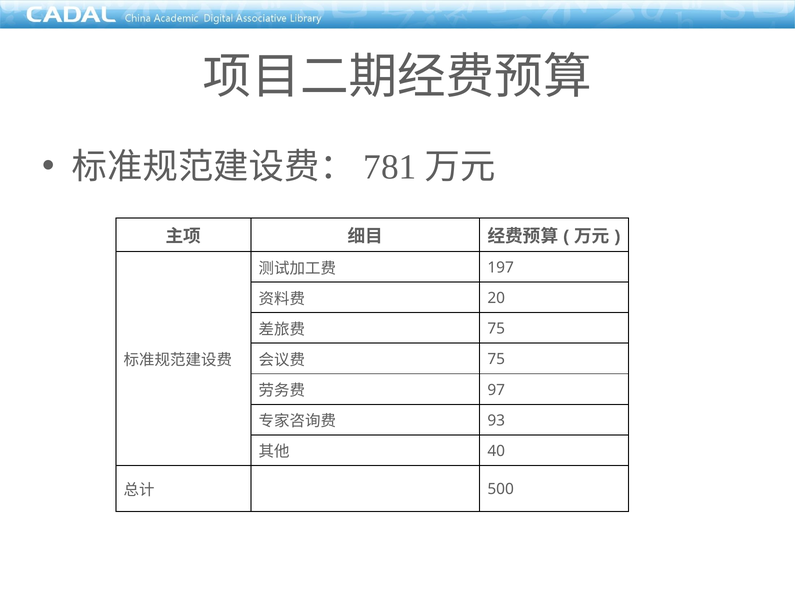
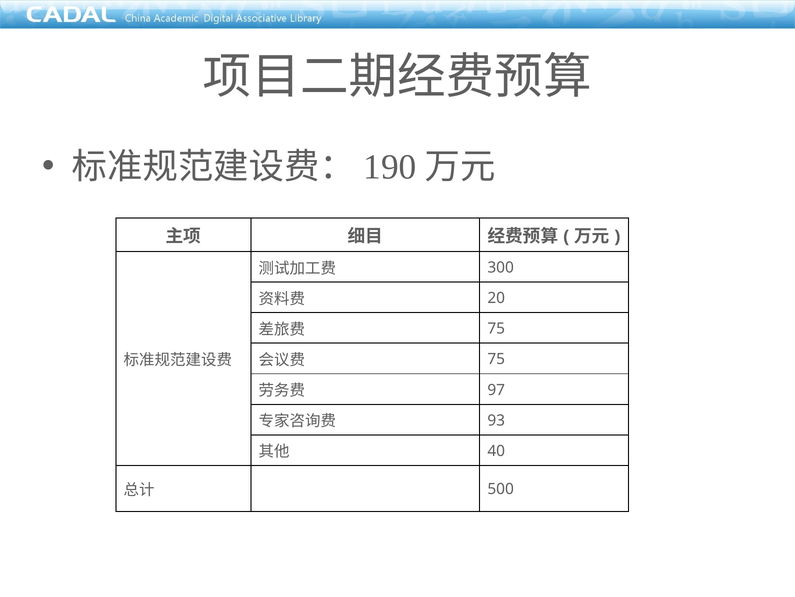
781: 781 -> 190
197: 197 -> 300
